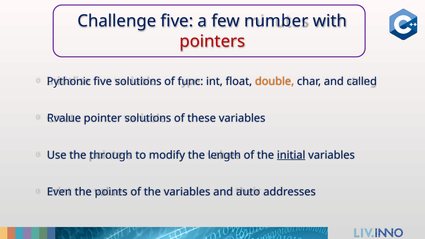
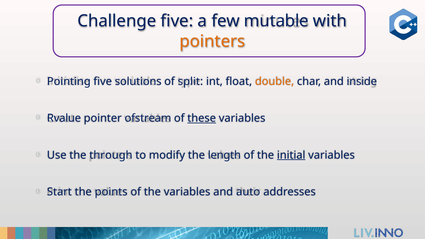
number: number -> mutable
pointers colour: red -> orange
Pythonic: Pythonic -> Pointing
func: func -> split
called: called -> inside
pointer solutions: solutions -> ofstream
these underline: none -> present
Even: Even -> Start
